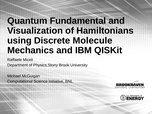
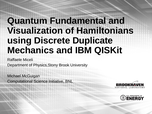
Molecule: Molecule -> Duplicate
